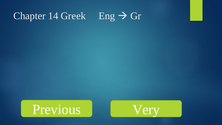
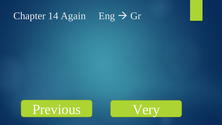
Greek: Greek -> Again
